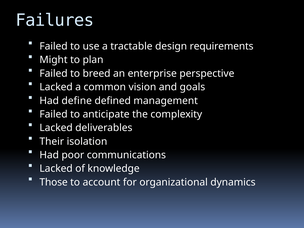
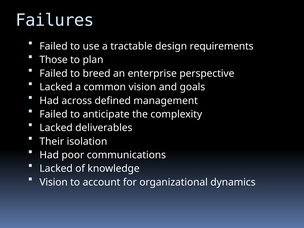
Might: Might -> Those
define: define -> across
Those at (54, 182): Those -> Vision
